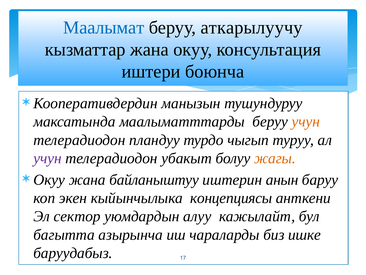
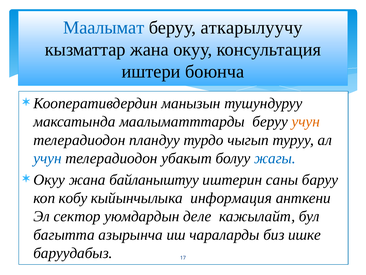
учун at (48, 158) colour: purple -> blue
жагы colour: orange -> blue
анын: анын -> саны
экен: экен -> кобу
концепциясы: концепциясы -> информация
алуу: алуу -> деле
